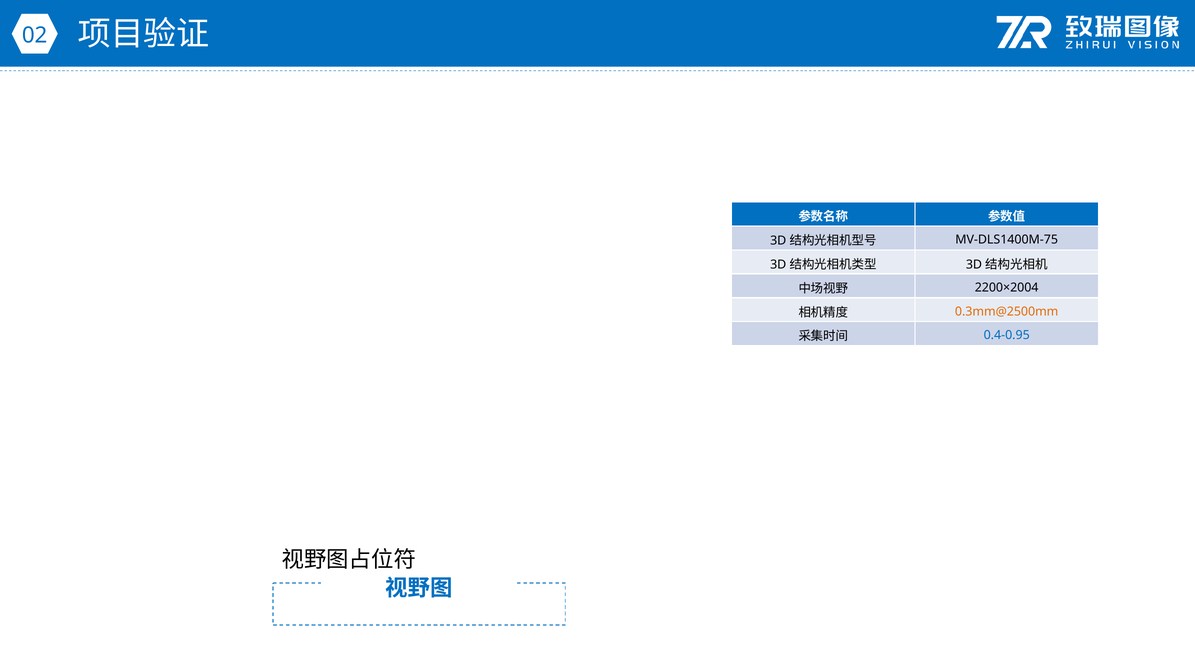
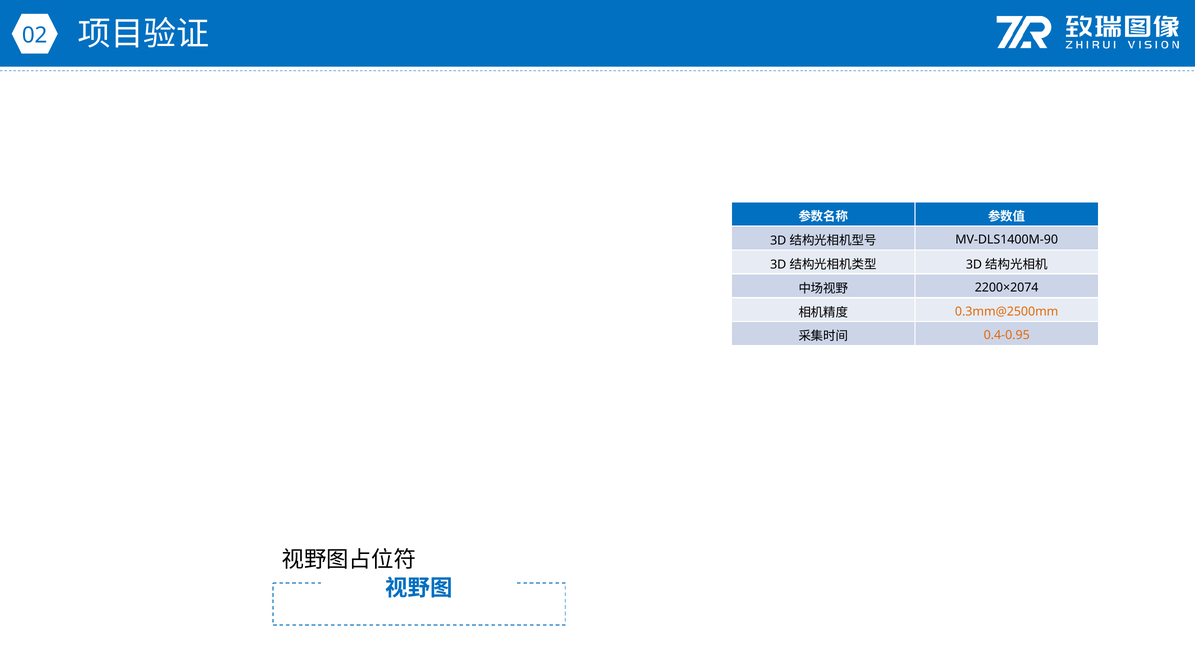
MV-DLS1400M-75: MV-DLS1400M-75 -> MV-DLS1400M-90
2200×2004: 2200×2004 -> 2200×2074
0.4-0.95 colour: blue -> orange
